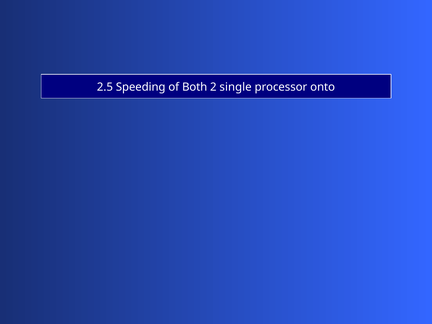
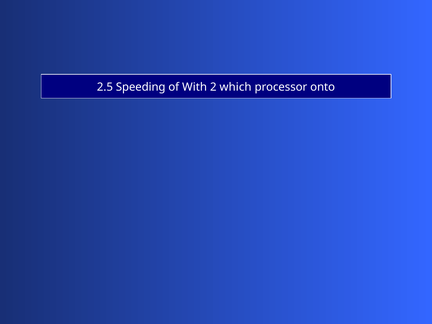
Both: Both -> With
single: single -> which
